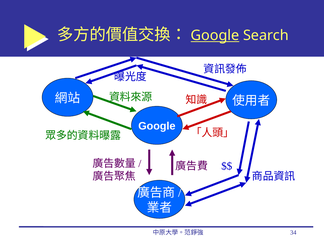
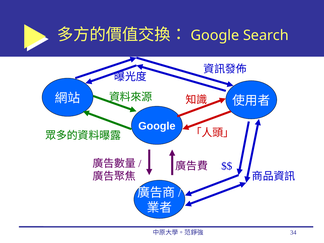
Google at (215, 35) underline: present -> none
